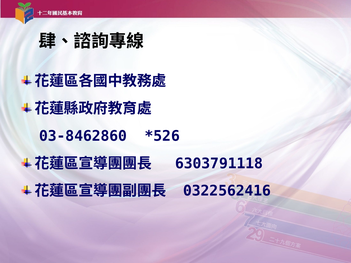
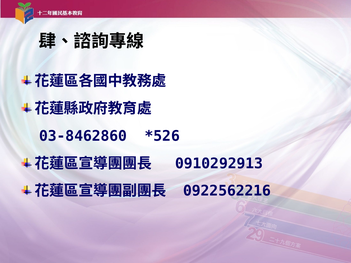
6303791118: 6303791118 -> 0910292913
0322562416: 0322562416 -> 0922562216
